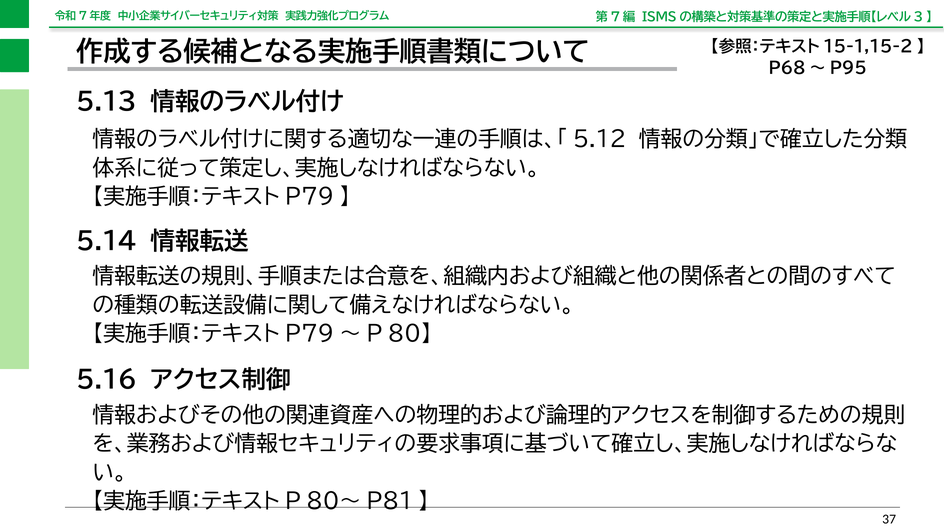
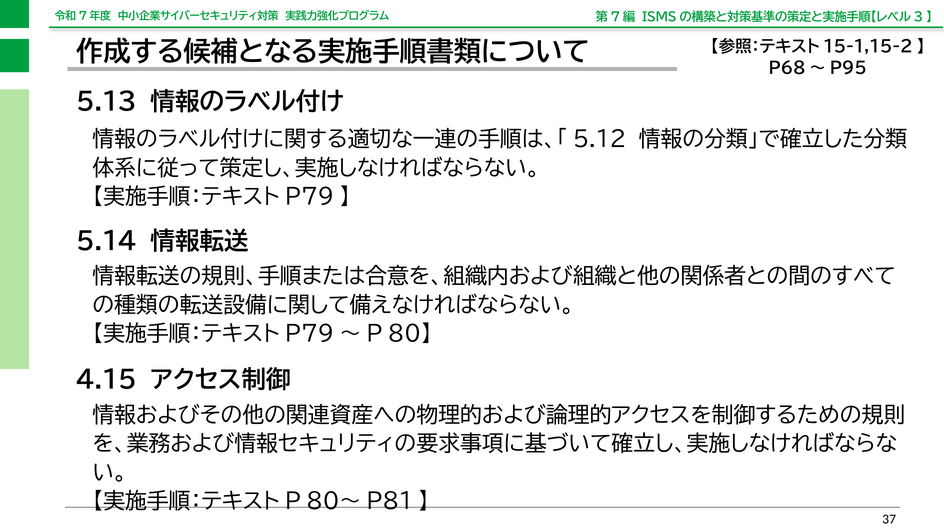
5.16: 5.16 -> 4.15
